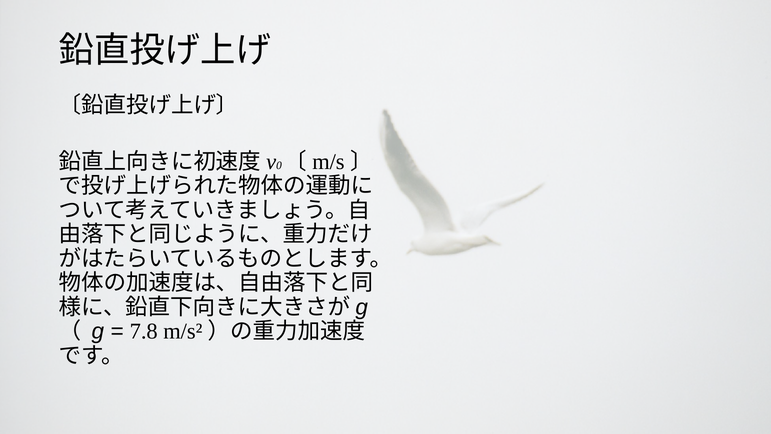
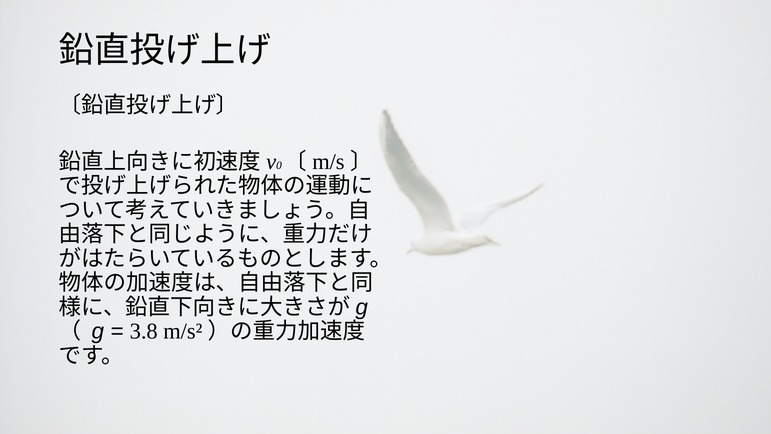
7.8: 7.8 -> 3.8
